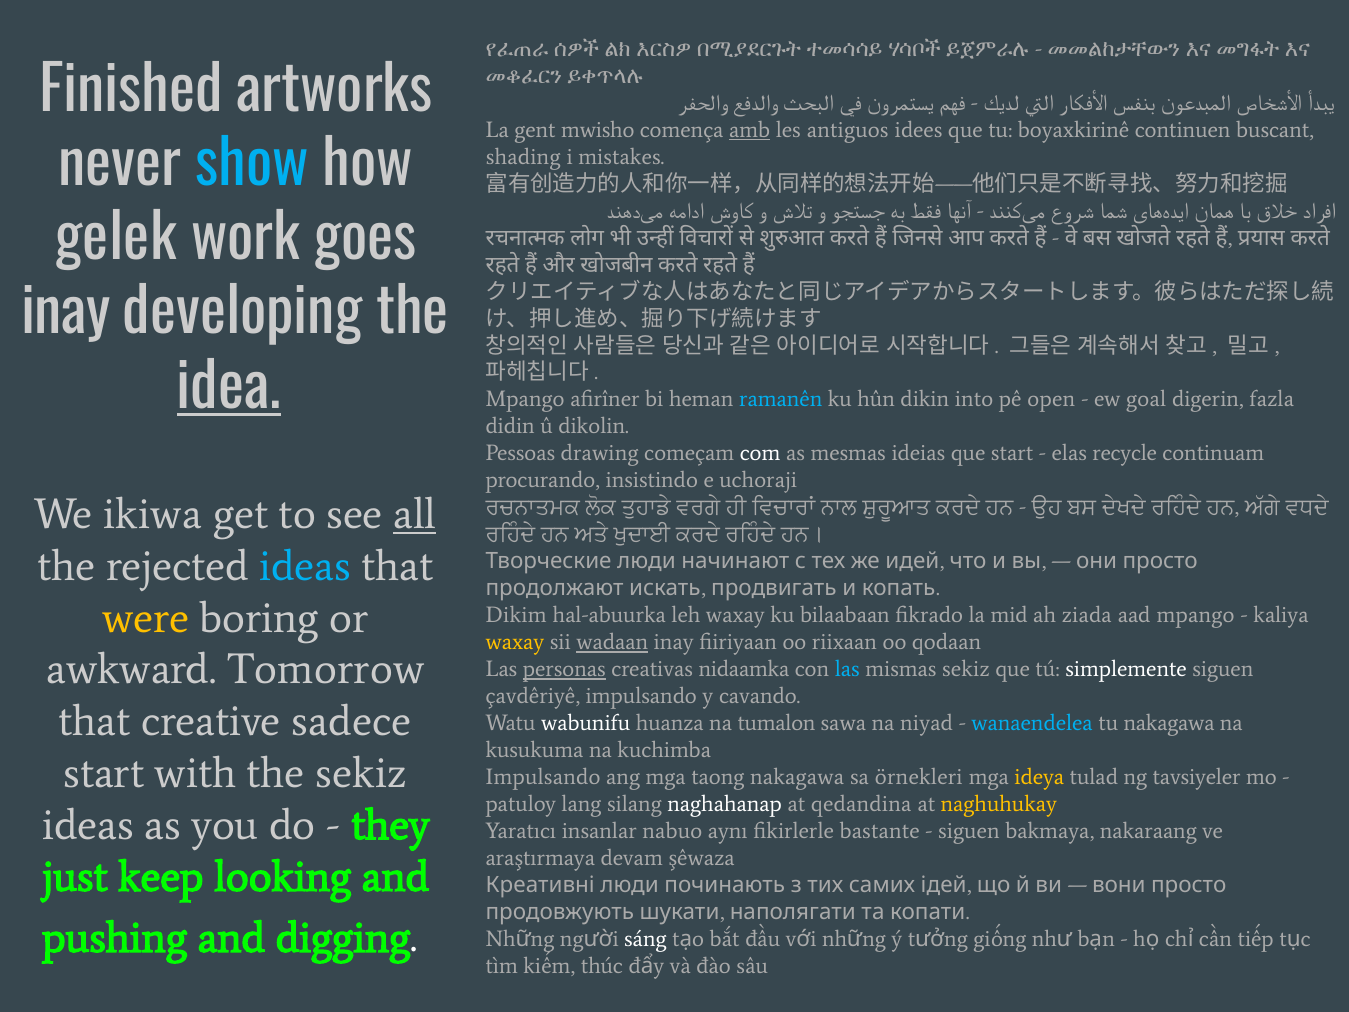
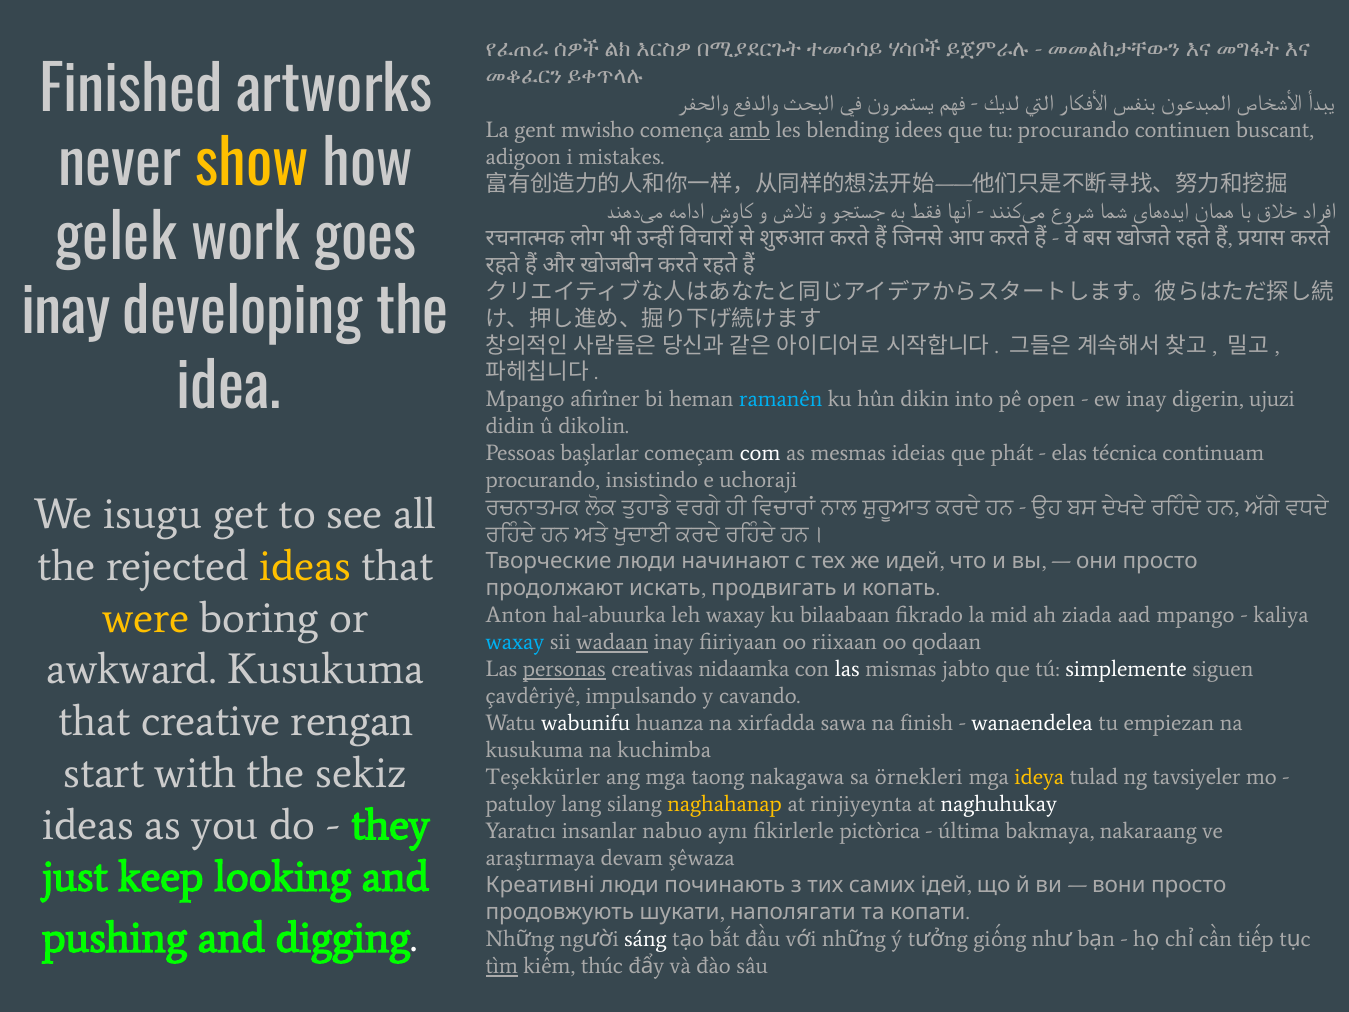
antiguos: antiguos -> blending
tu boyaxkirinê: boyaxkirinê -> procurando
show colour: light blue -> yellow
shading: shading -> adigoon
idea underline: present -> none
ew goal: goal -> inay
fazla: fazla -> ujuzi
drawing: drawing -> başlarlar
que start: start -> phát
recycle: recycle -> técnica
ikiwa: ikiwa -> isugu
all underline: present -> none
ideas at (305, 566) colour: light blue -> yellow
Dikim: Dikim -> Anton
waxay at (515, 642) colour: yellow -> light blue
awkward Tomorrow: Tomorrow -> Kusukuma
las at (847, 669) colour: light blue -> white
mismas sekiz: sekiz -> jabto
sadece: sadece -> rengan
tumalon: tumalon -> xirfadda
niyad: niyad -> finish
wanaendelea colour: light blue -> white
tu nakagawa: nakagawa -> empiezan
Impulsando at (543, 777): Impulsando -> Teşekkürler
naghahanap colour: white -> yellow
qedandina: qedandina -> rinjiyeynta
naghuhukay colour: yellow -> white
bastante: bastante -> pictòrica
siguen at (969, 831): siguen -> última
tìm underline: none -> present
